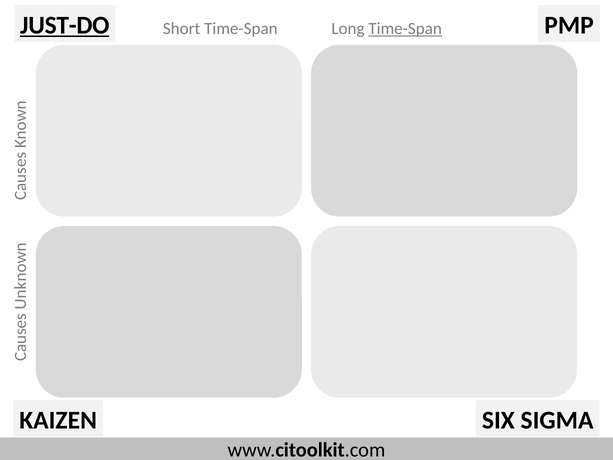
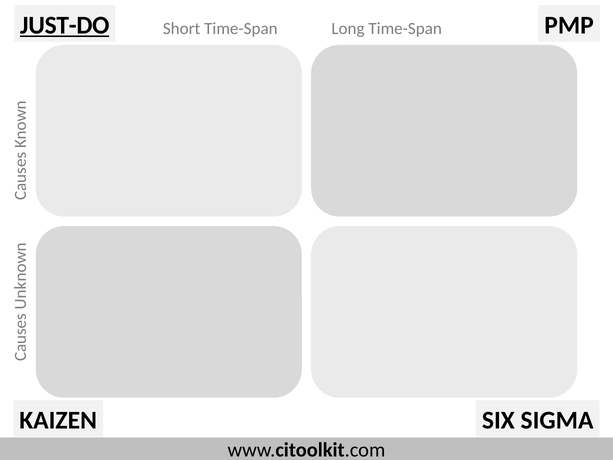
Time-Span at (405, 29) underline: present -> none
